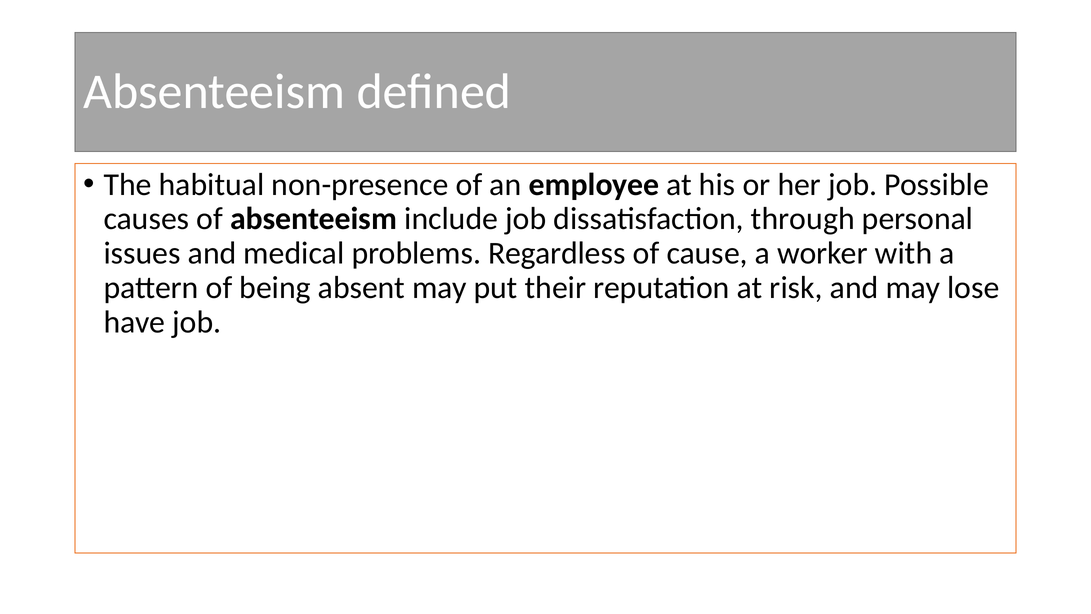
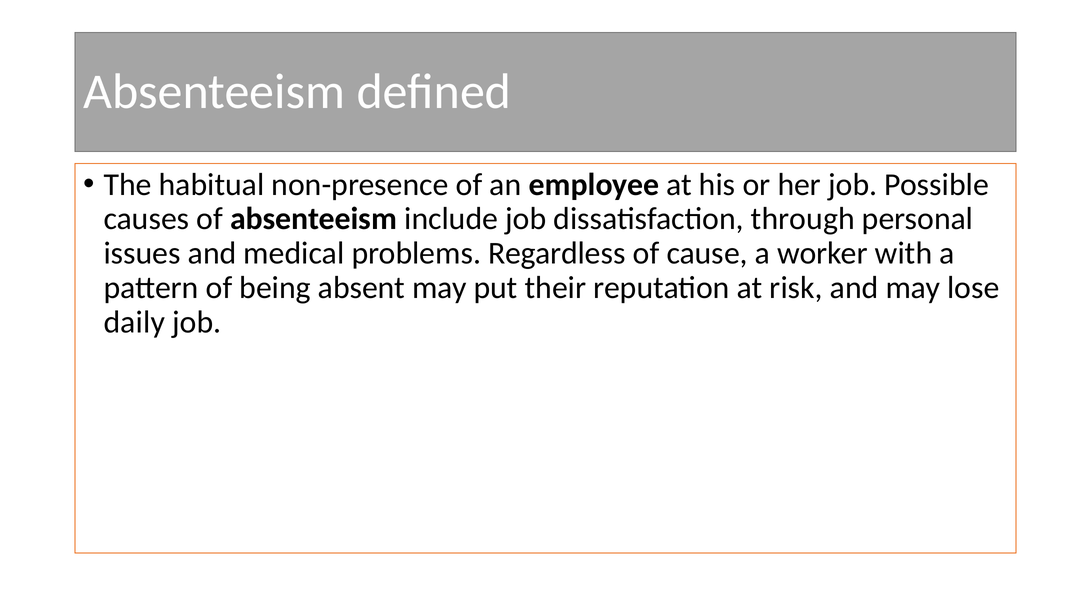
have: have -> daily
